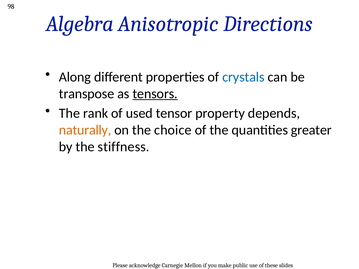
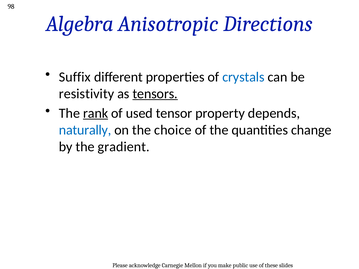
Along: Along -> Suffix
transpose: transpose -> resistivity
rank underline: none -> present
naturally colour: orange -> blue
greater: greater -> change
stiffness: stiffness -> gradient
